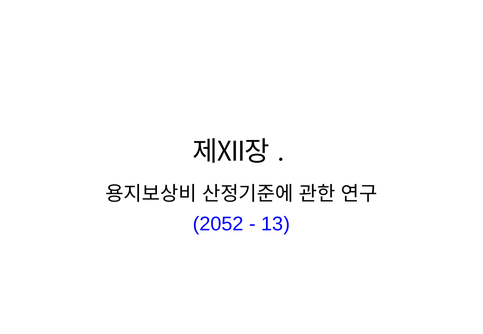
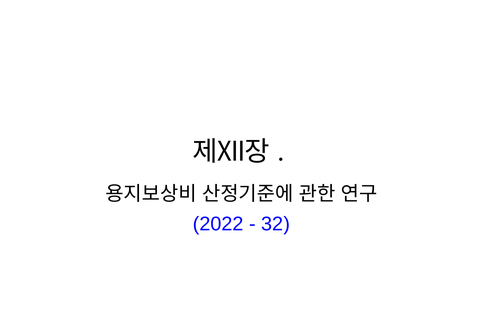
2052: 2052 -> 2022
13: 13 -> 32
